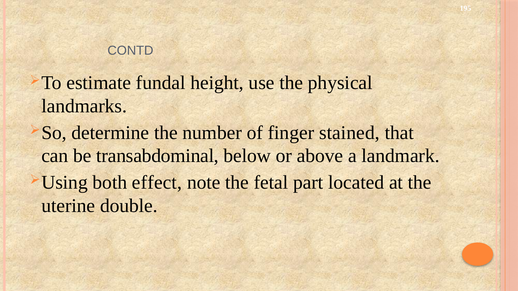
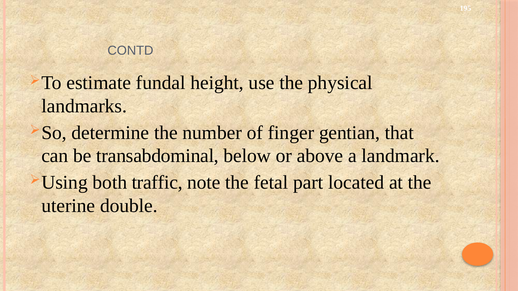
stained: stained -> gentian
effect: effect -> traffic
